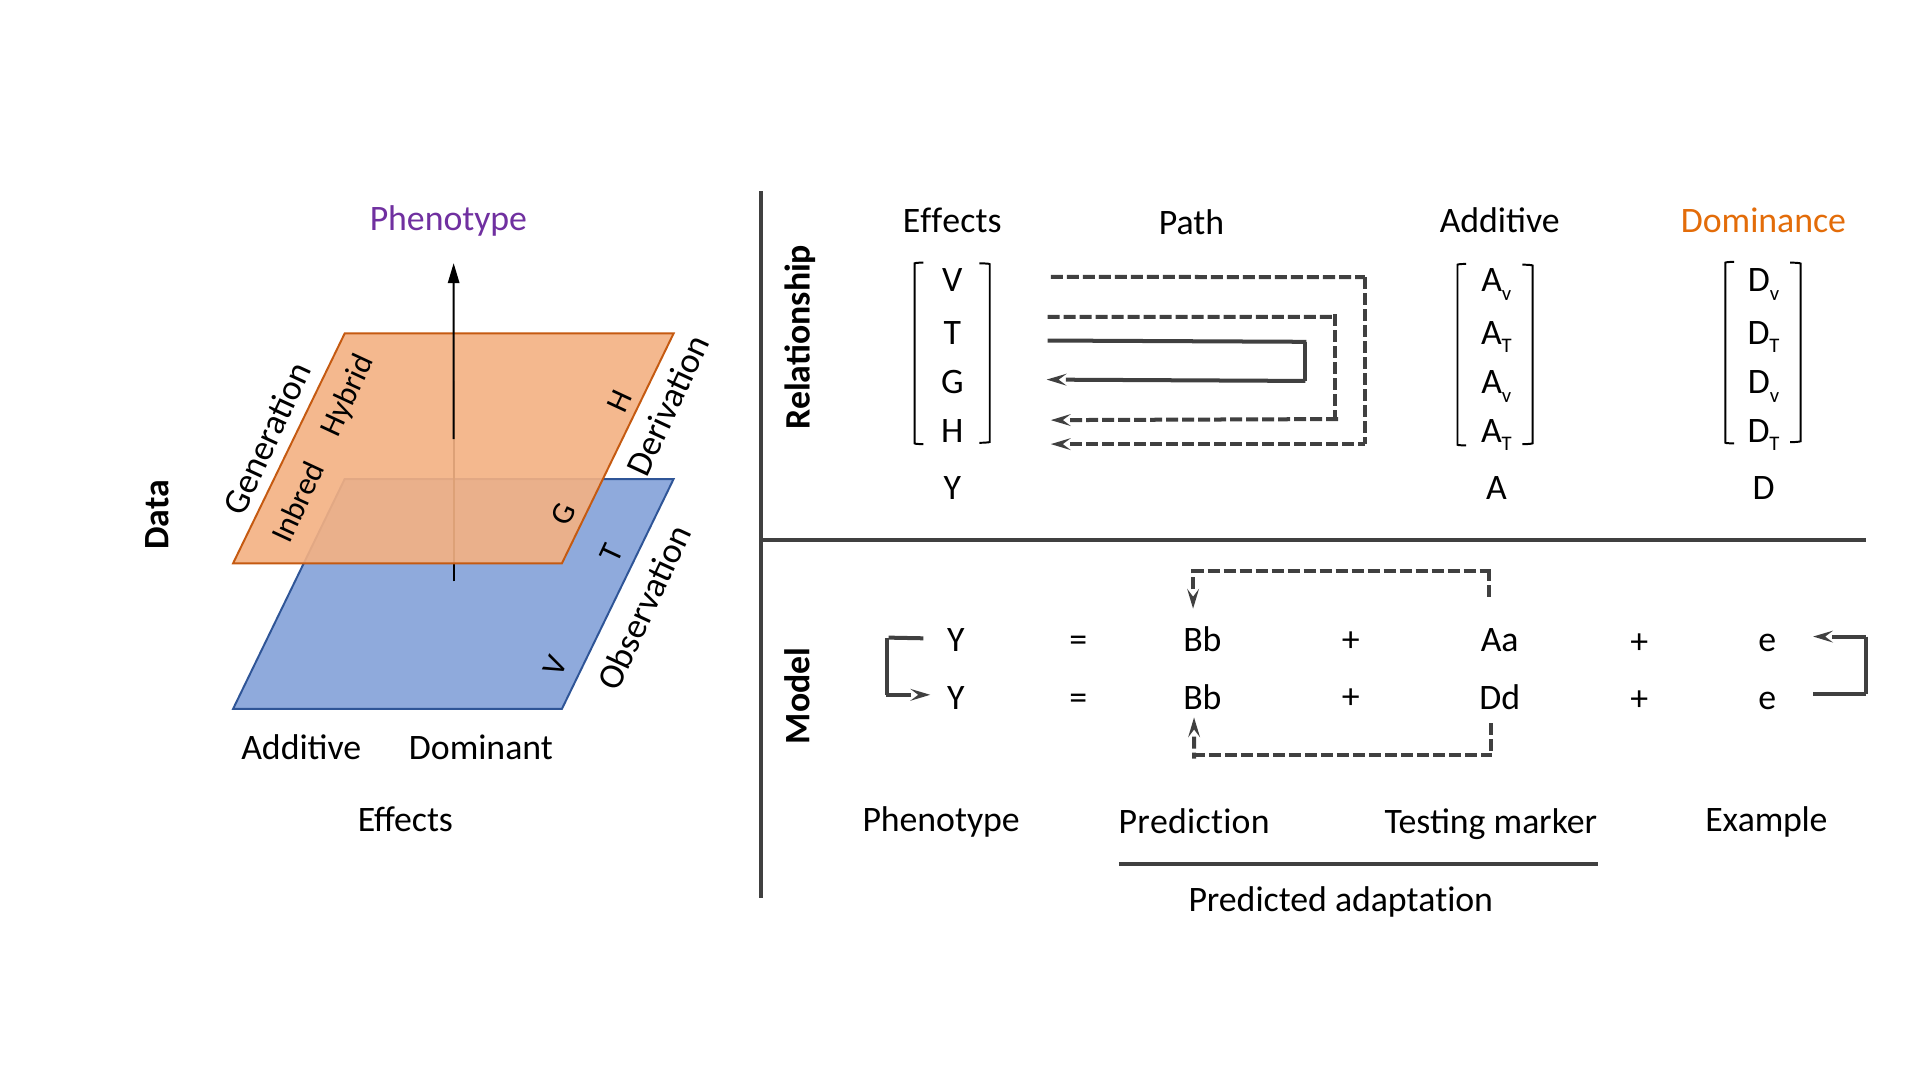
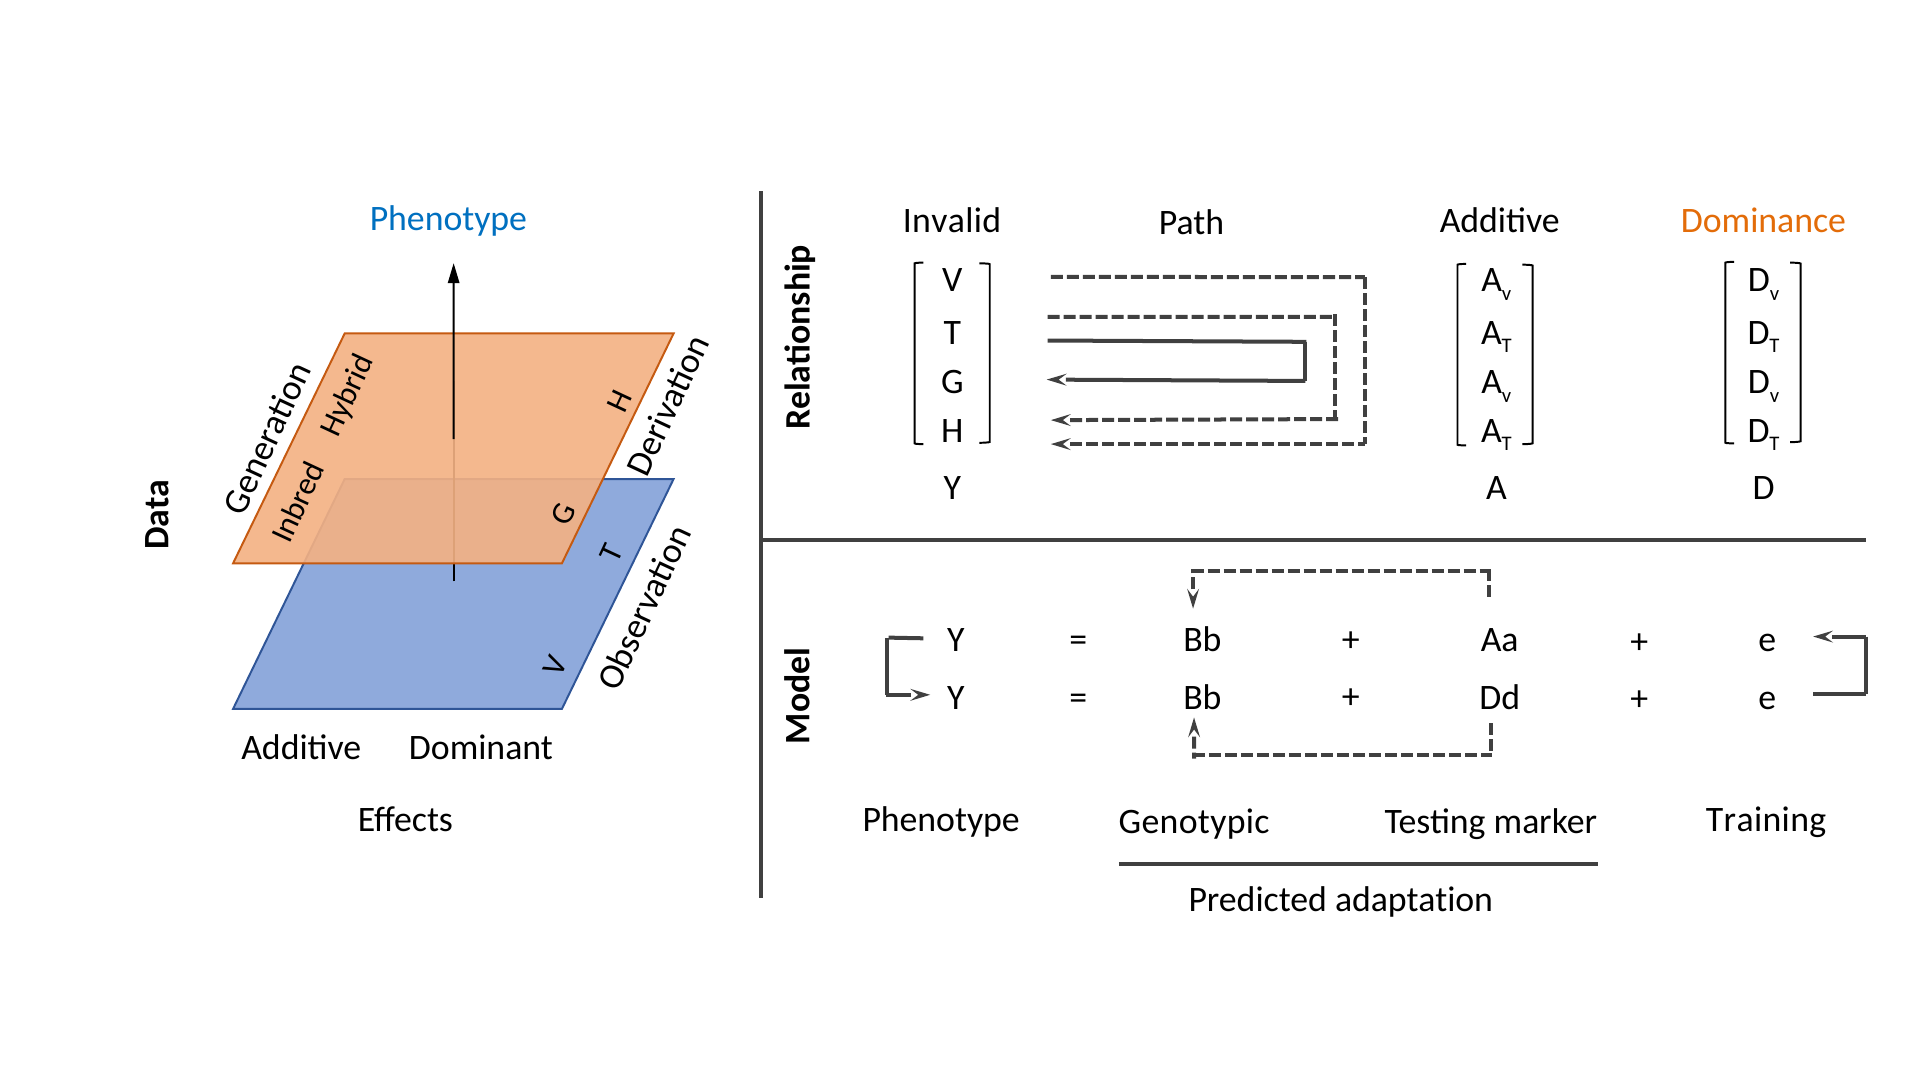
Phenotype at (448, 219) colour: purple -> blue
Effects at (952, 221): Effects -> Invalid
Prediction: Prediction -> Genotypic
Example: Example -> Training
